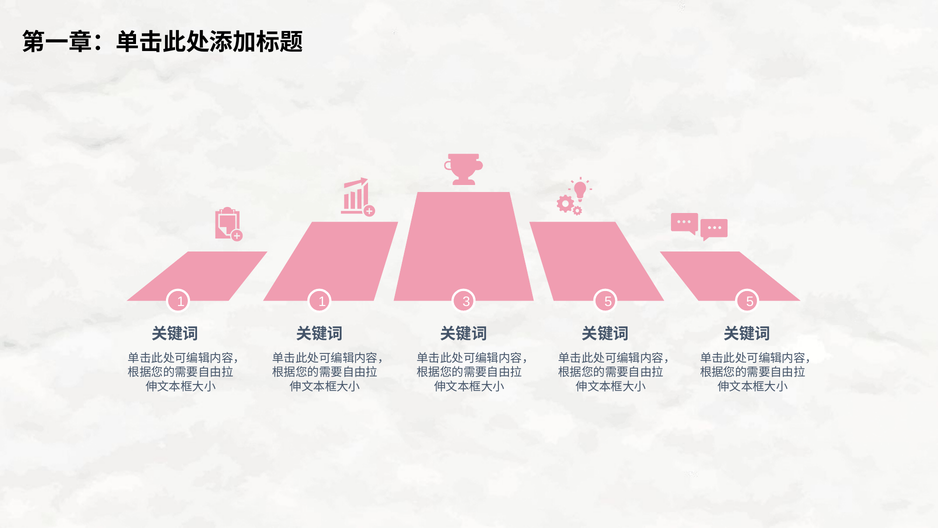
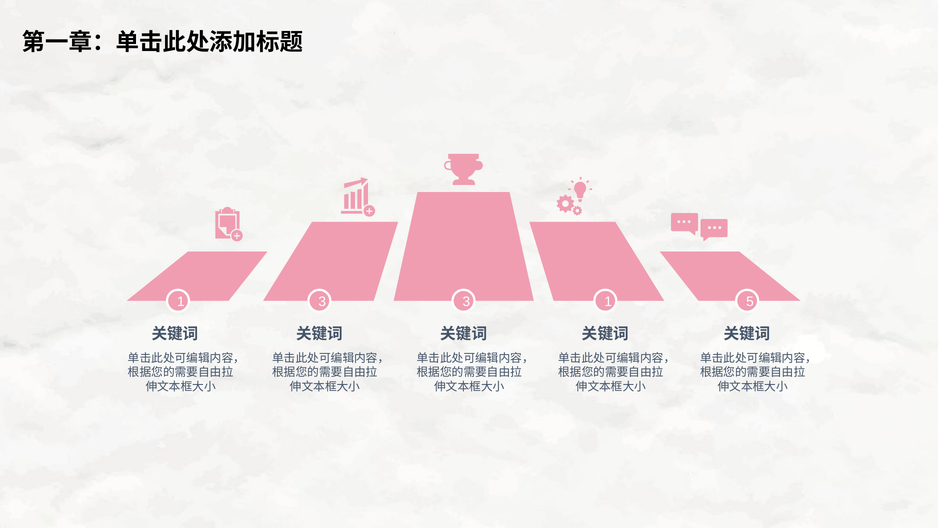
1 1: 1 -> 3
3 5: 5 -> 1
